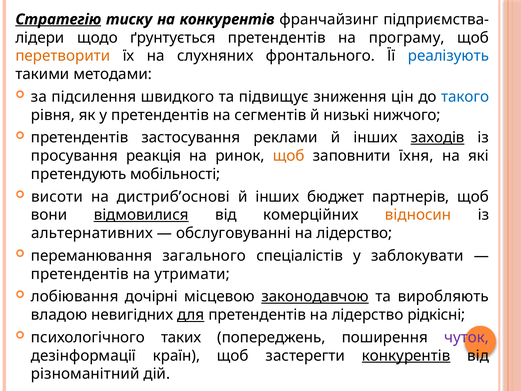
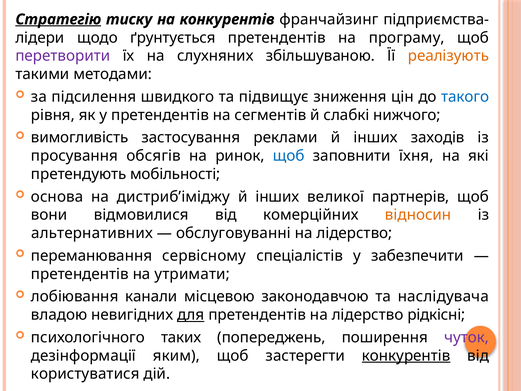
перетворити colour: orange -> purple
фронтального: фронтального -> збільшуваною
реалізують colour: blue -> orange
низькі: низькі -> слабкі
претендентів at (80, 138): претендентів -> вимогливість
заходів underline: present -> none
реакція: реакція -> обсягів
щоб at (289, 156) colour: orange -> blue
висоти: висоти -> основа
дистриб’основі: дистриб’основі -> дистриб’іміджу
бюджет: бюджет -> великої
відмовилися underline: present -> none
загального: загального -> сервісному
заблокувати: заблокувати -> забезпечити
дочірні: дочірні -> канали
законодавчою underline: present -> none
виробляють: виробляють -> наслідувача
країн: країн -> яким
різноманітний: різноманітний -> користуватися
